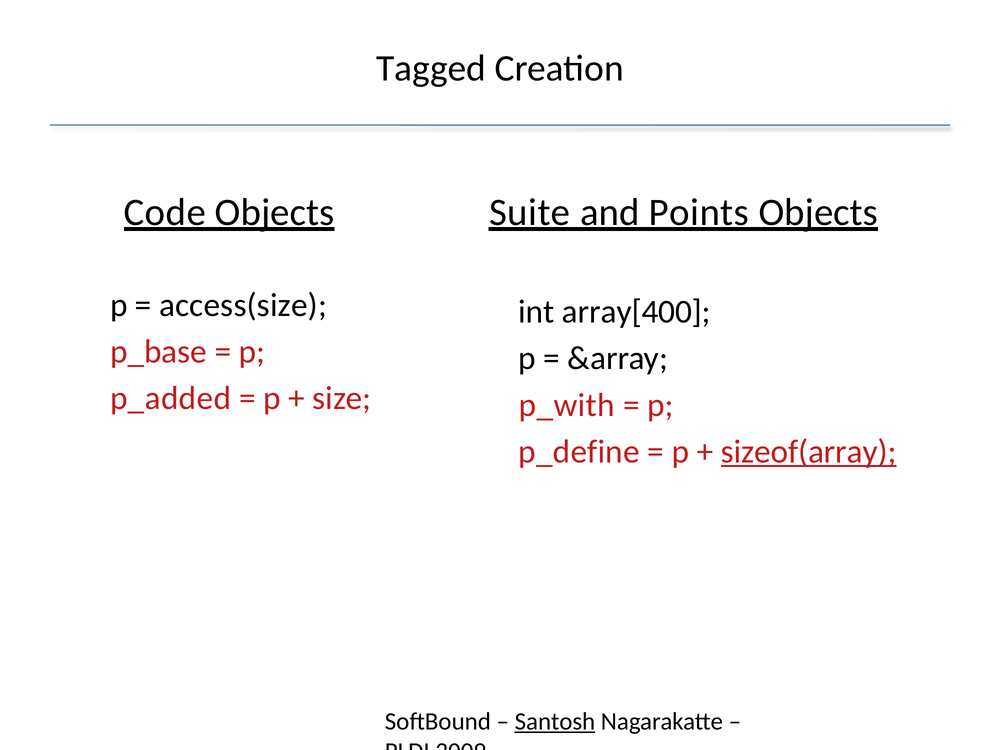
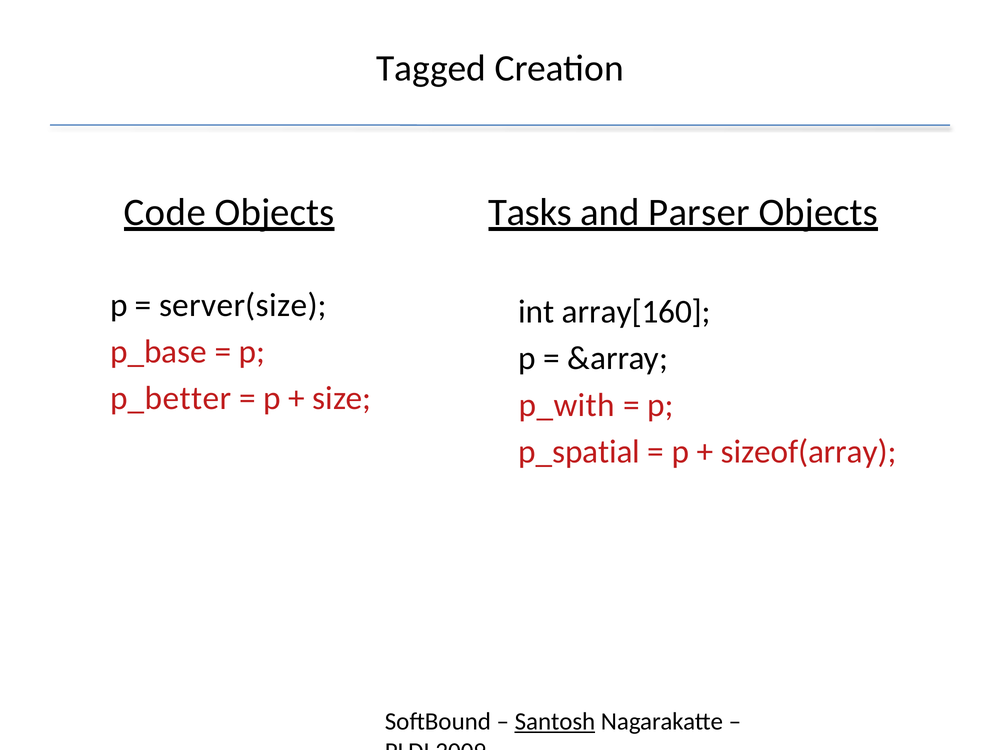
Suite: Suite -> Tasks
Points: Points -> Parser
access(size: access(size -> server(size
array[400: array[400 -> array[160
p_added: p_added -> p_better
p_define: p_define -> p_spatial
sizeof(array underline: present -> none
